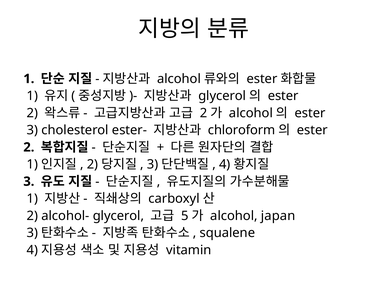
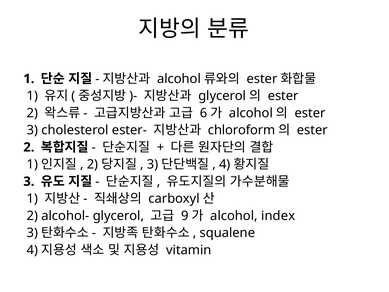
2 at (204, 113): 2 -> 6
5: 5 -> 9
japan: japan -> index
